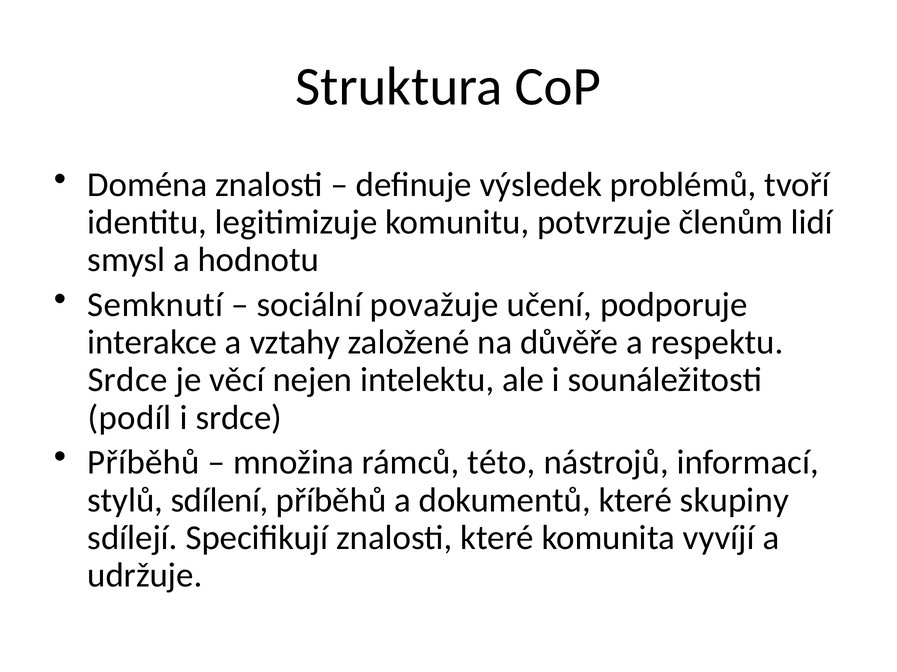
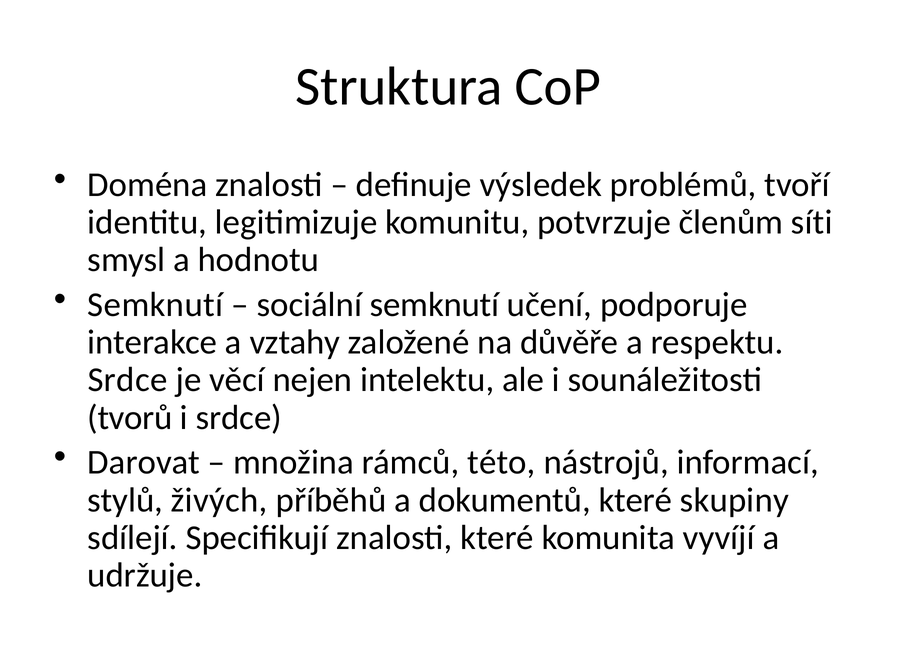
lidí: lidí -> síti
sociální považuje: považuje -> semknutí
podíl: podíl -> tvorů
Příběhů at (144, 463): Příběhů -> Darovat
sdílení: sdílení -> živých
